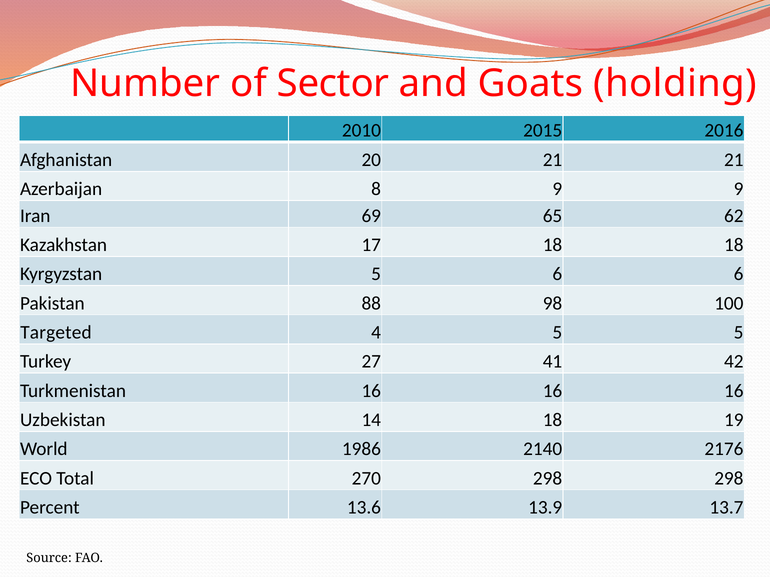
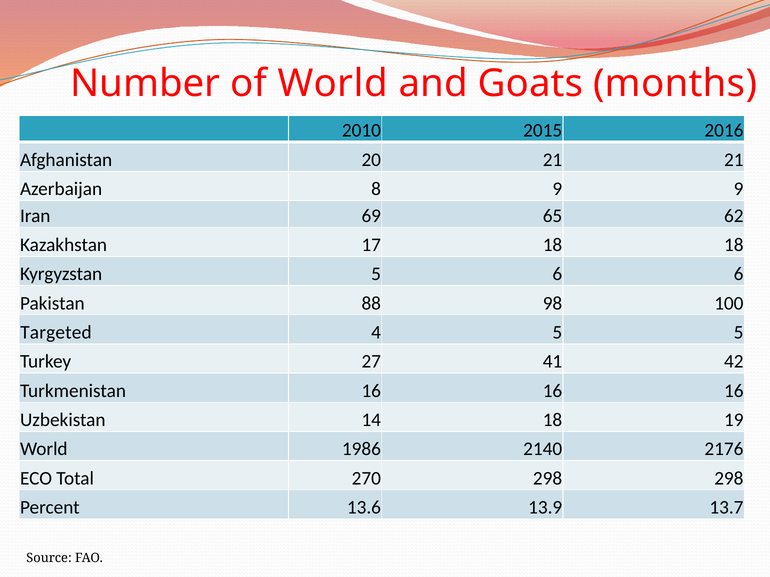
of Sector: Sector -> World
holding: holding -> months
